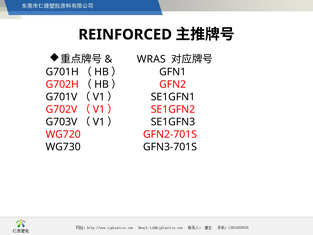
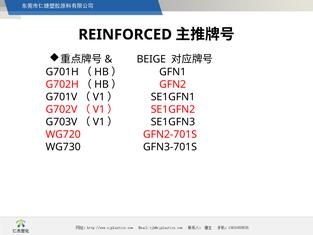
WRAS: WRAS -> BEIGE
